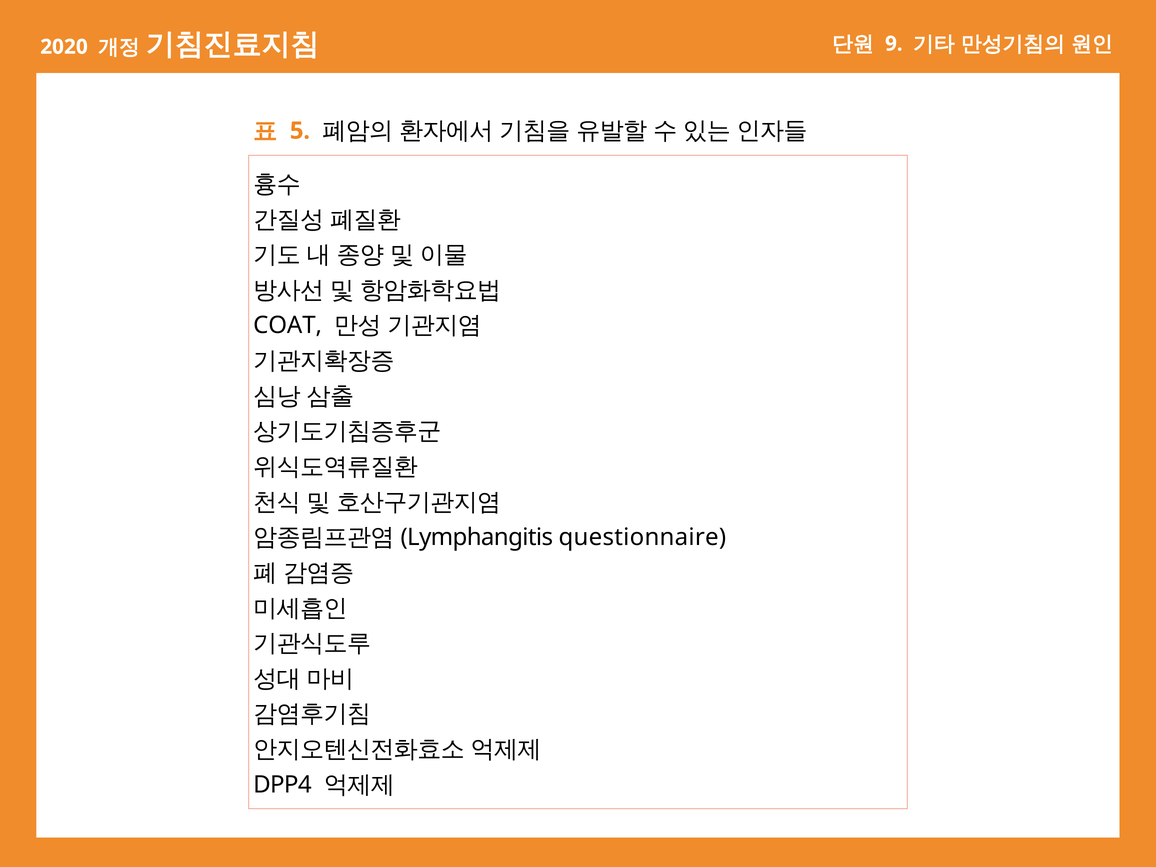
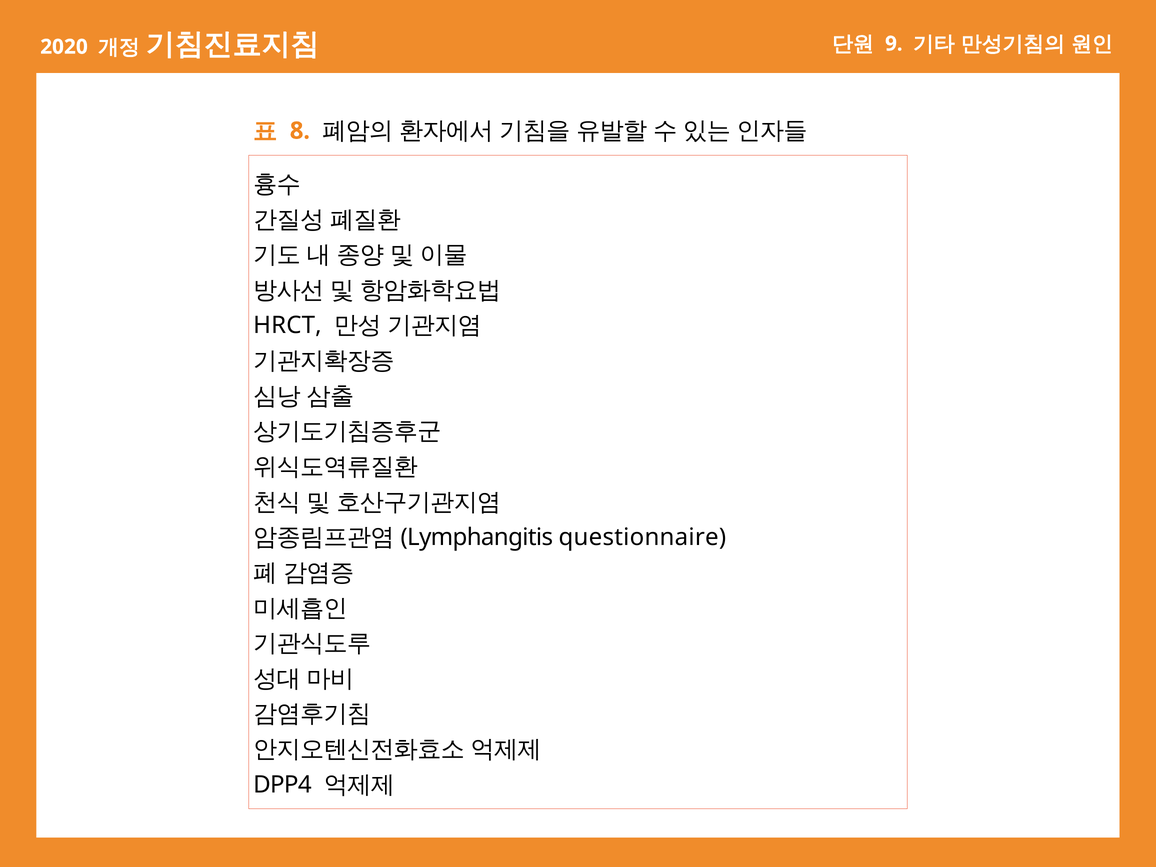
5: 5 -> 8
COAT: COAT -> HRCT
